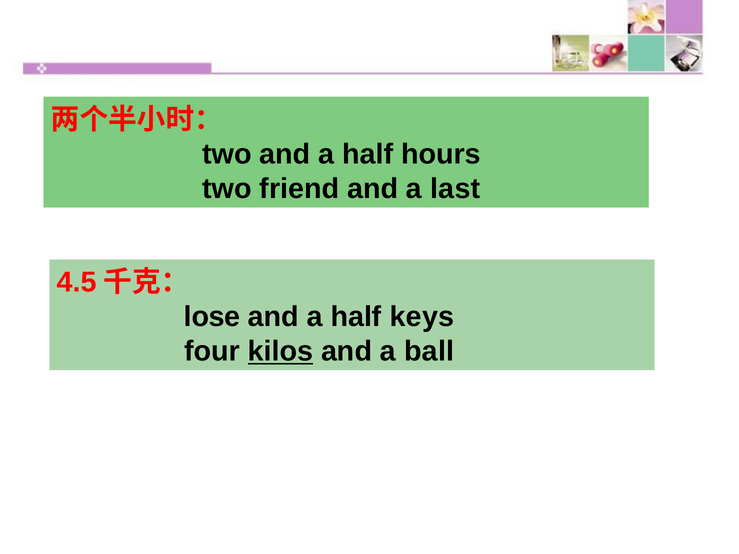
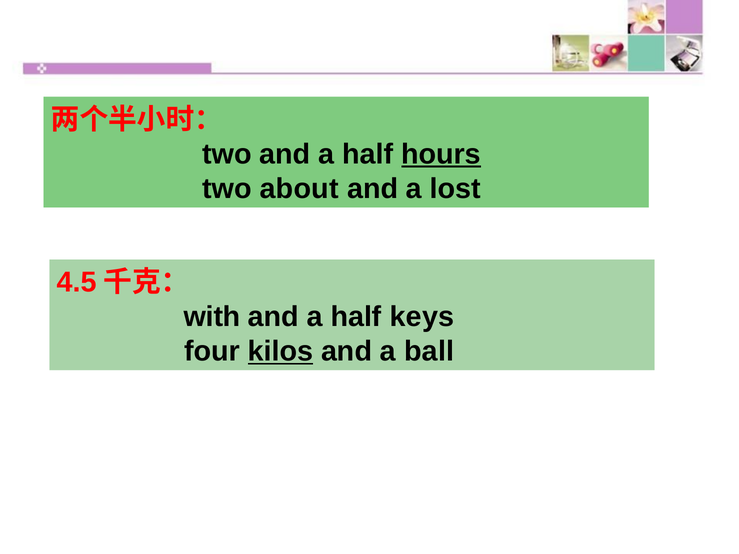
hours underline: none -> present
friend: friend -> about
last: last -> lost
lose: lose -> with
